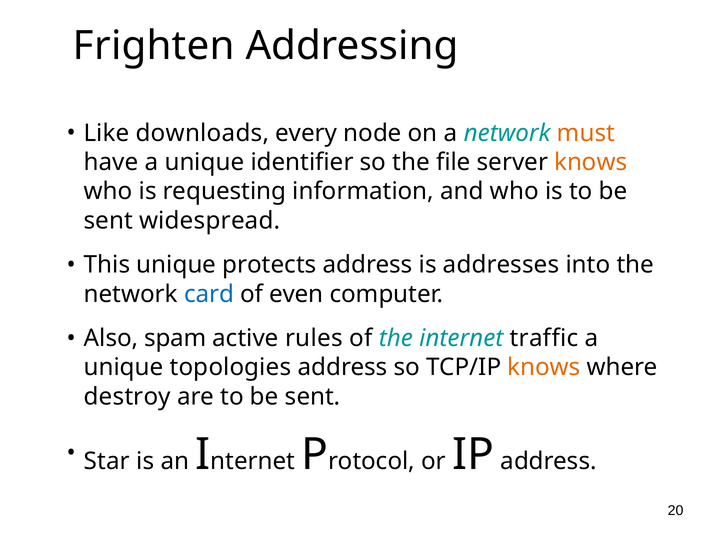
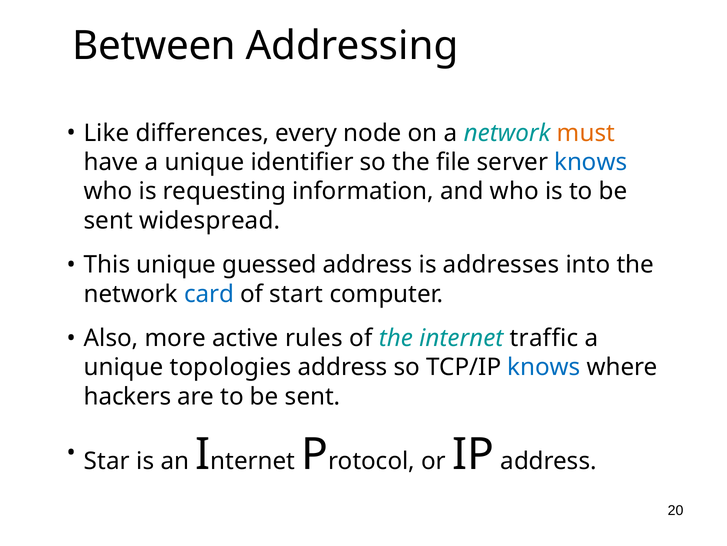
Frighten: Frighten -> Between
downloads: downloads -> differences
knows at (591, 162) colour: orange -> blue
protects: protects -> guessed
even: even -> start
spam: spam -> more
knows at (544, 367) colour: orange -> blue
destroy: destroy -> hackers
